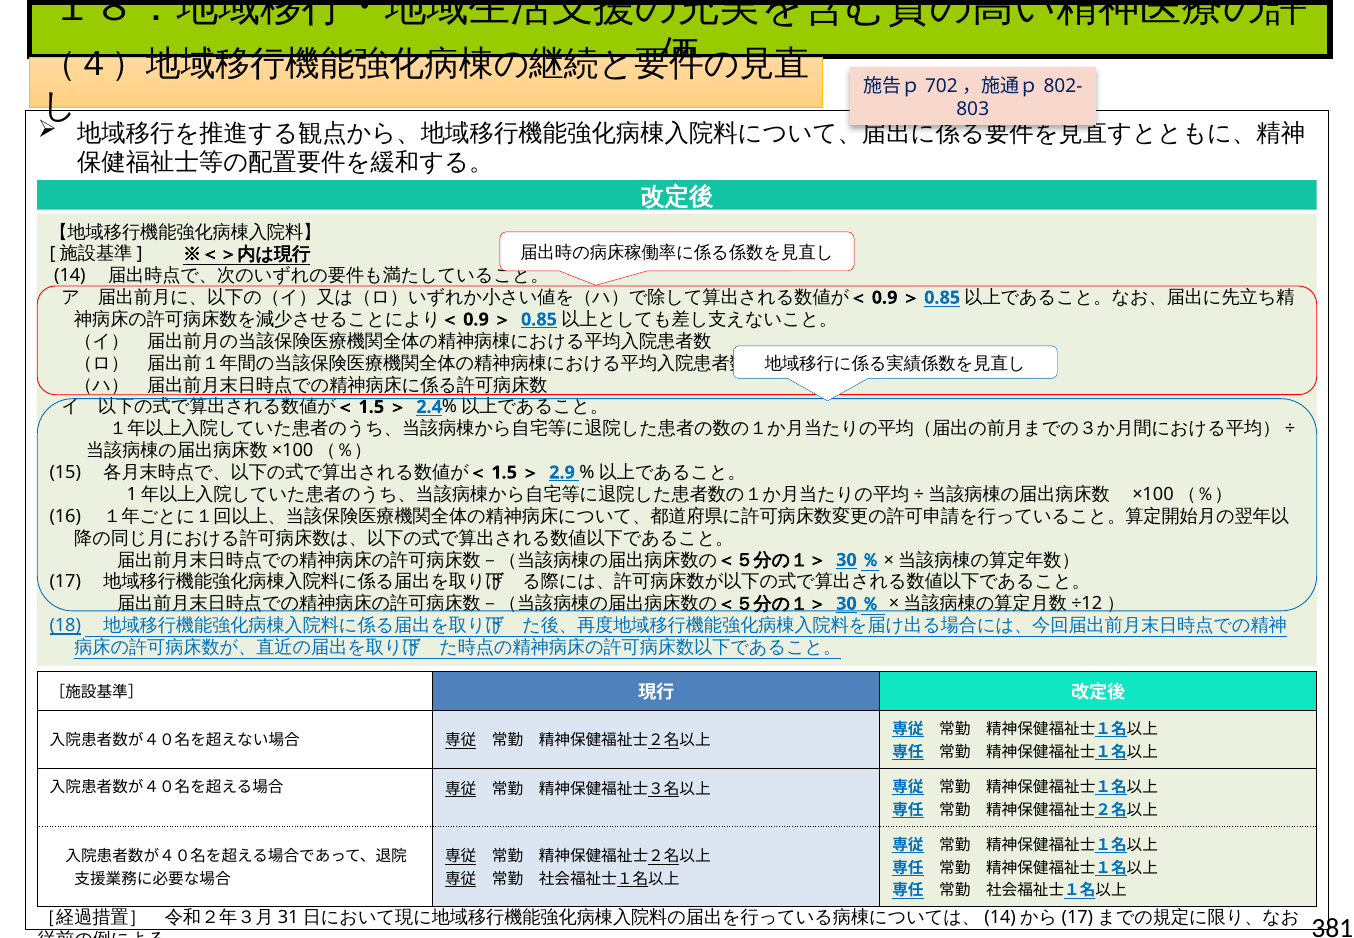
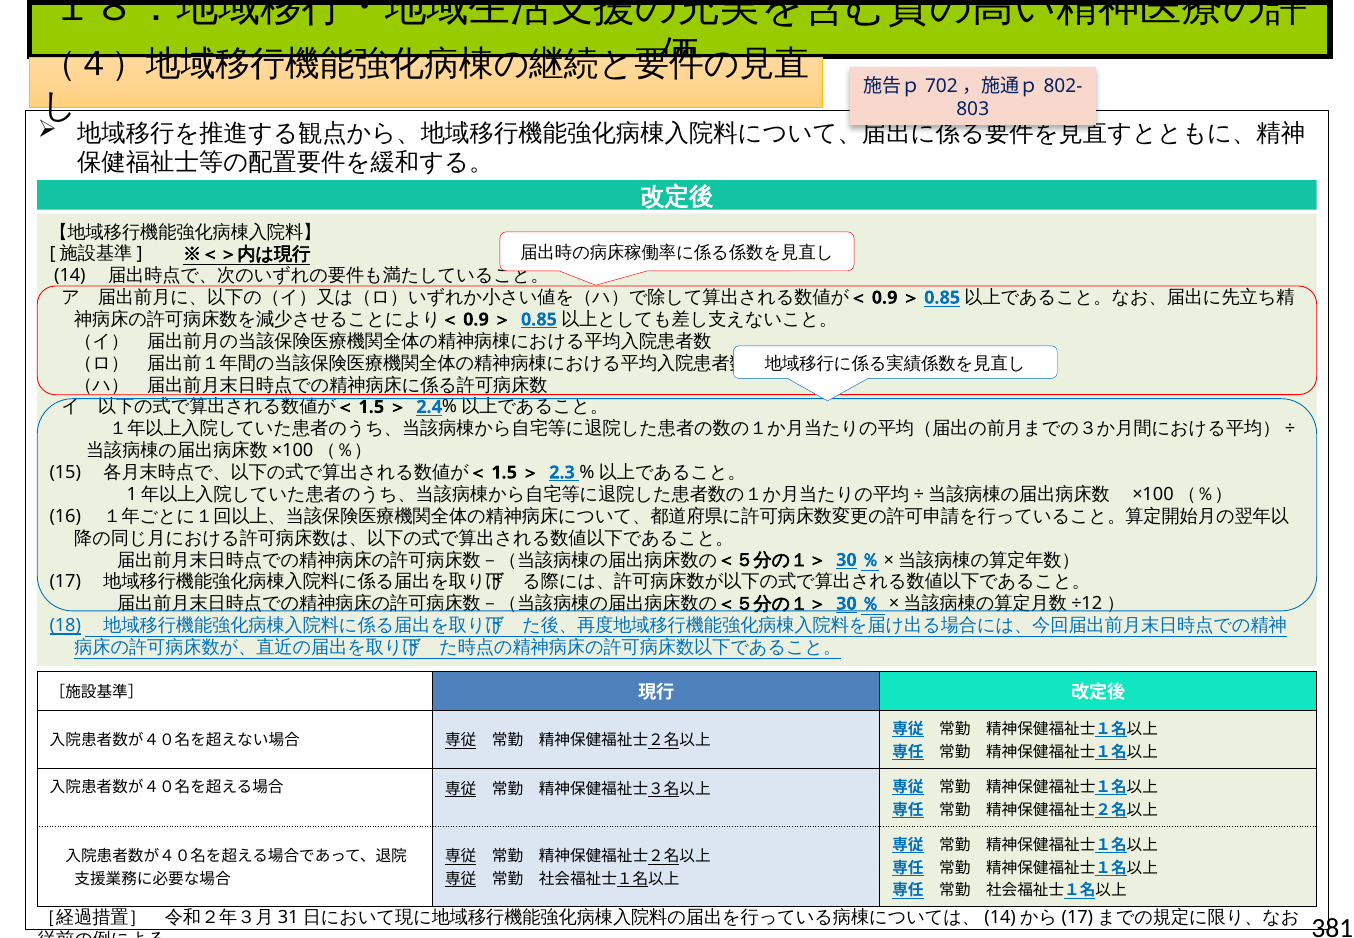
2.9: 2.9 -> 2.3
